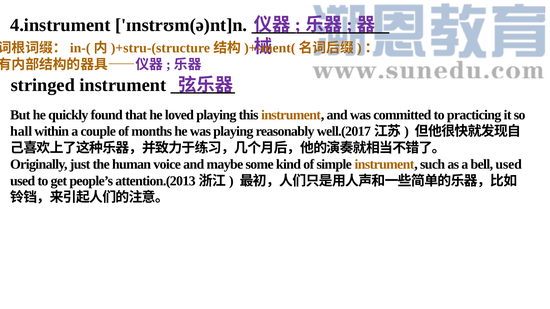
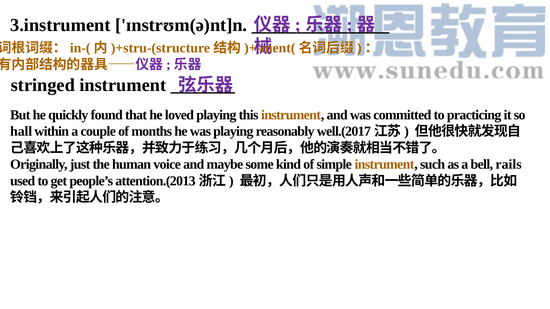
4.instrument: 4.instrument -> 3.instrument
bell used: used -> rails
